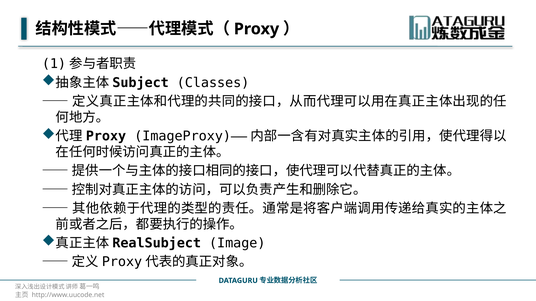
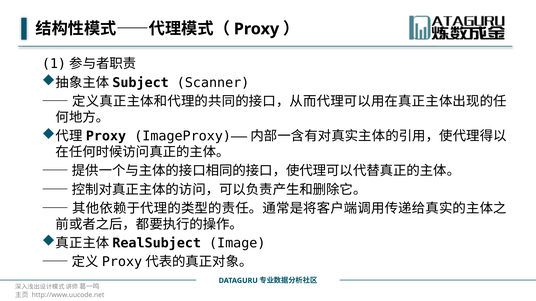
Classes: Classes -> Scanner
